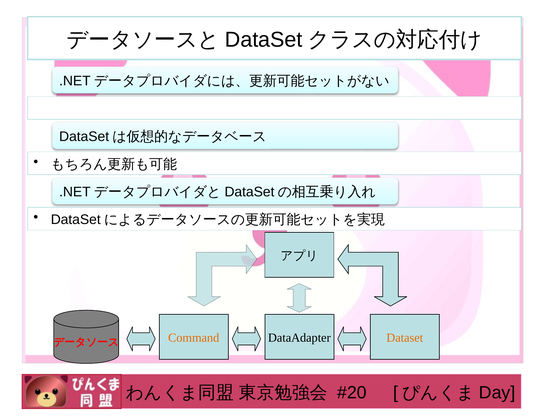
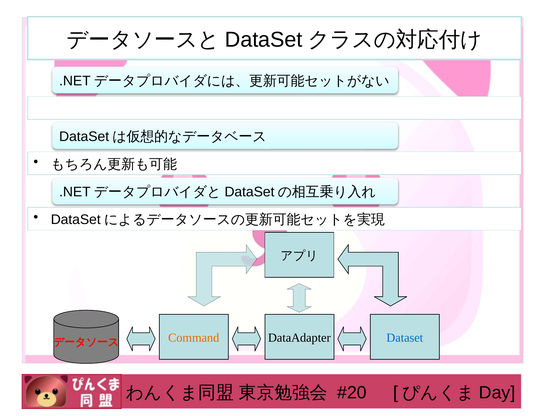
Dataset at (405, 337) colour: orange -> blue
